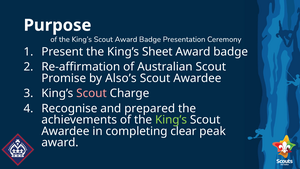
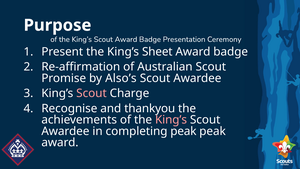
prepared: prepared -> thankyou
King’s at (171, 120) colour: light green -> pink
completing clear: clear -> peak
